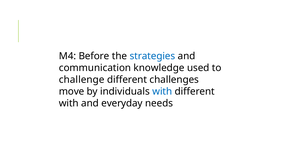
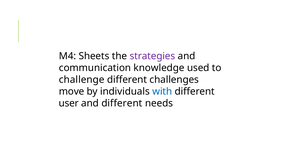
Before: Before -> Sheets
strategies colour: blue -> purple
with at (69, 103): with -> user
and everyday: everyday -> different
